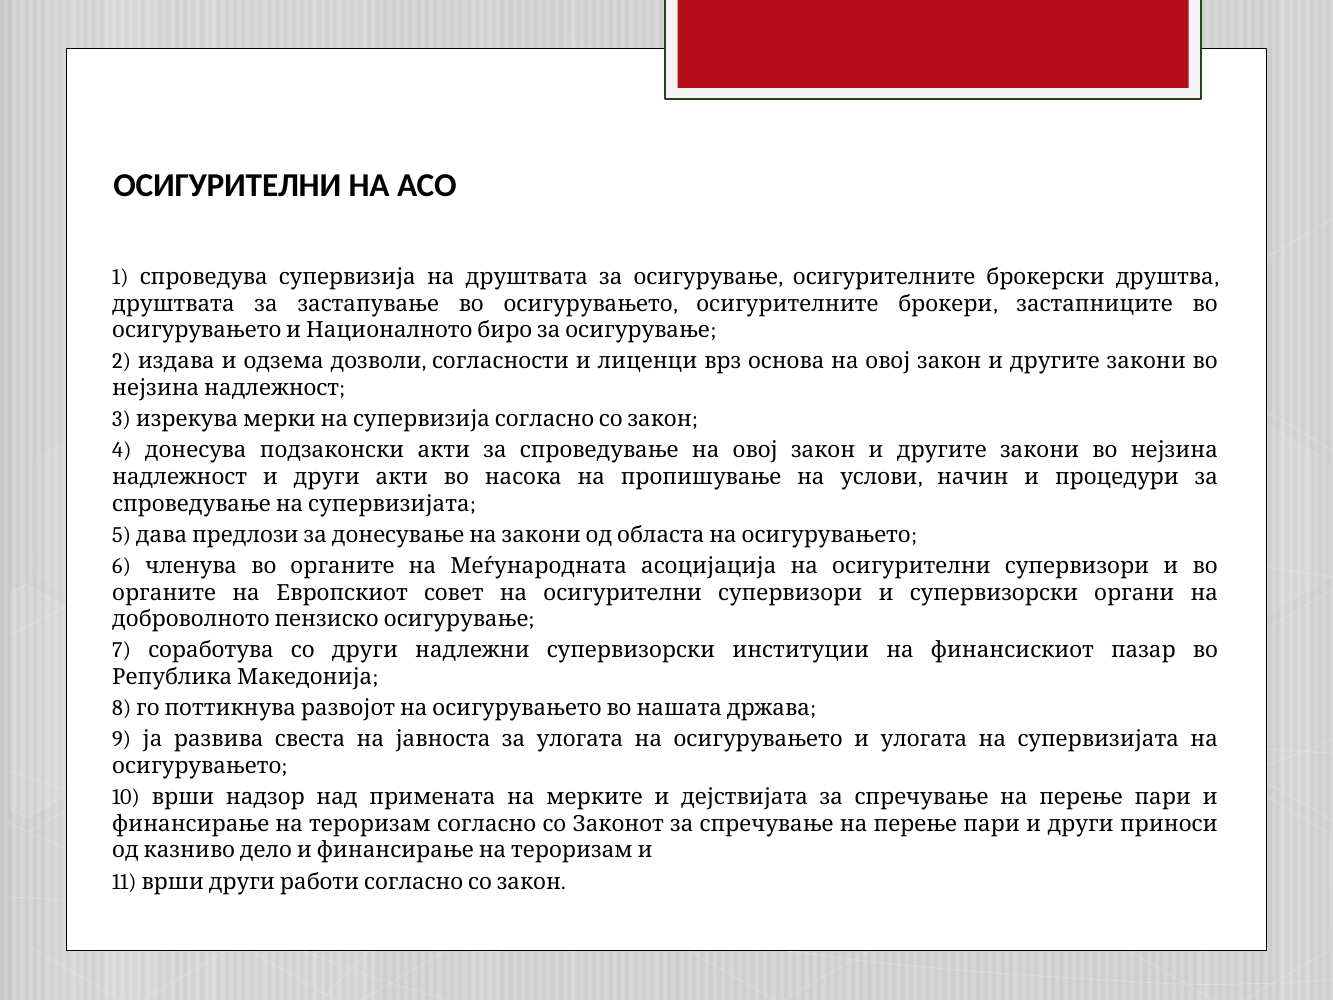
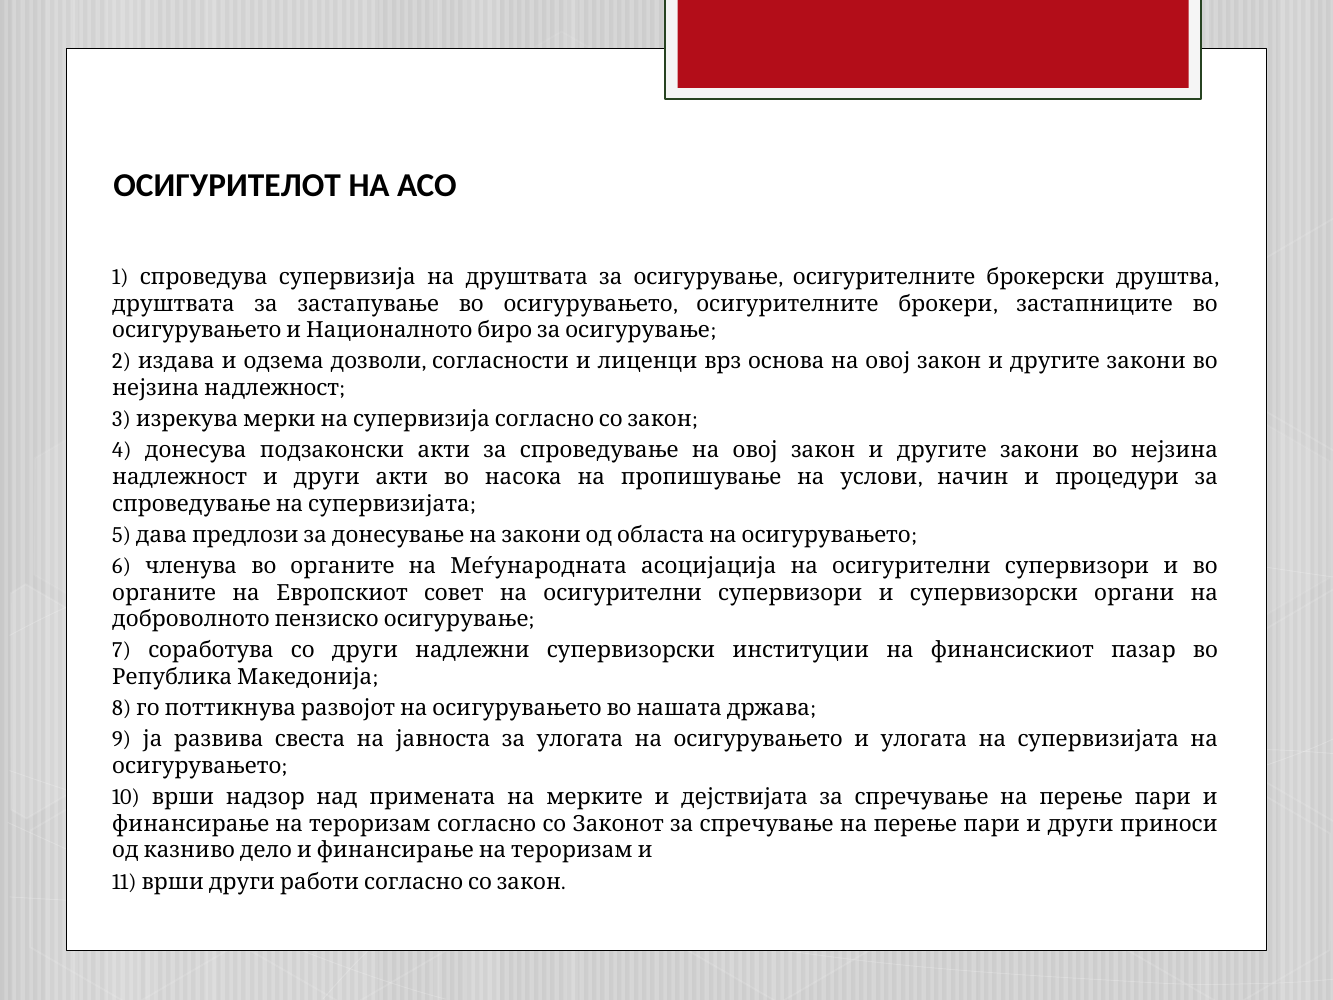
ОСИГУРИТЕЛНИ at (227, 186): ОСИГУРИТЕЛНИ -> ОСИГУРИТЕЛОТ
